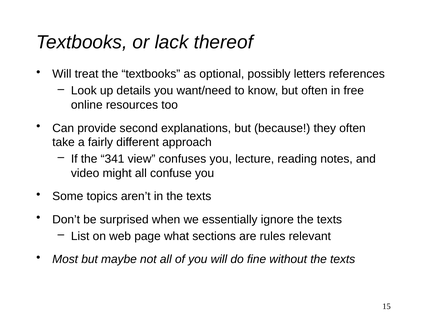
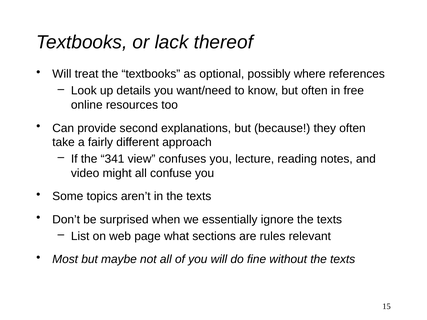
letters: letters -> where
